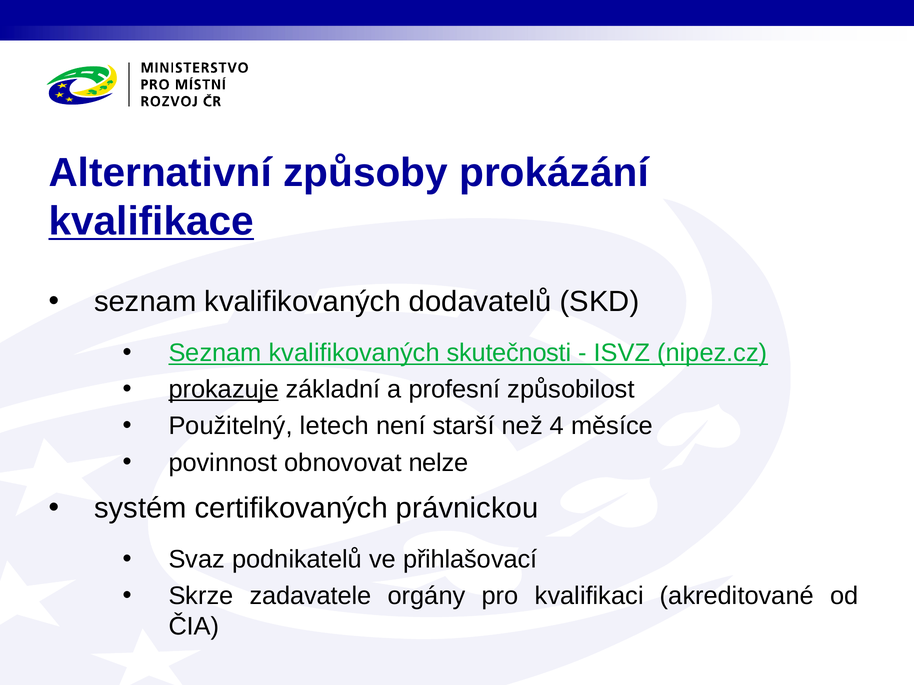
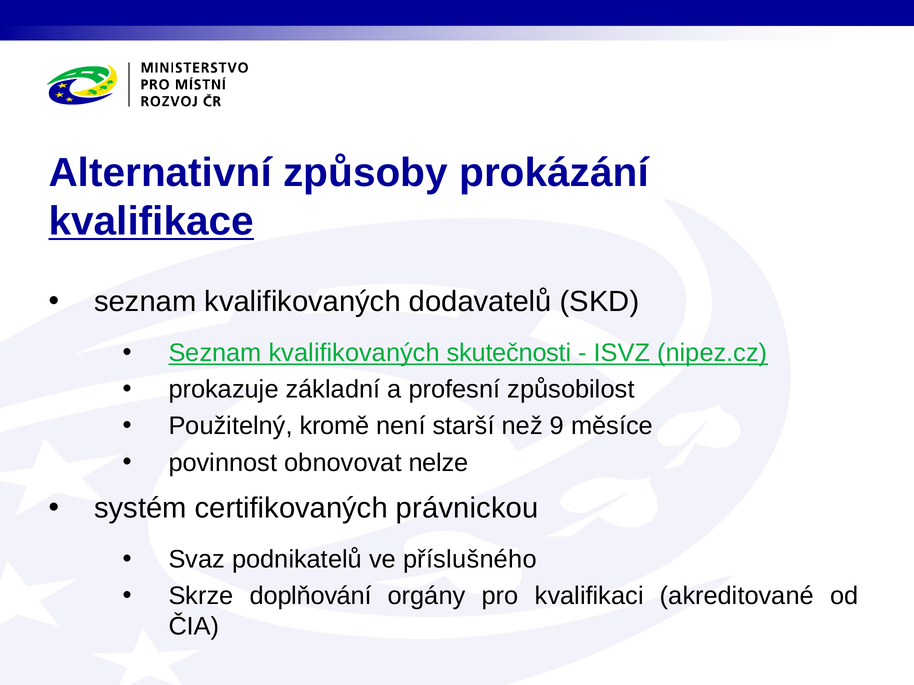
prokazuje underline: present -> none
letech: letech -> kromě
4: 4 -> 9
přihlašovací: přihlašovací -> příslušného
zadavatele: zadavatele -> doplňování
